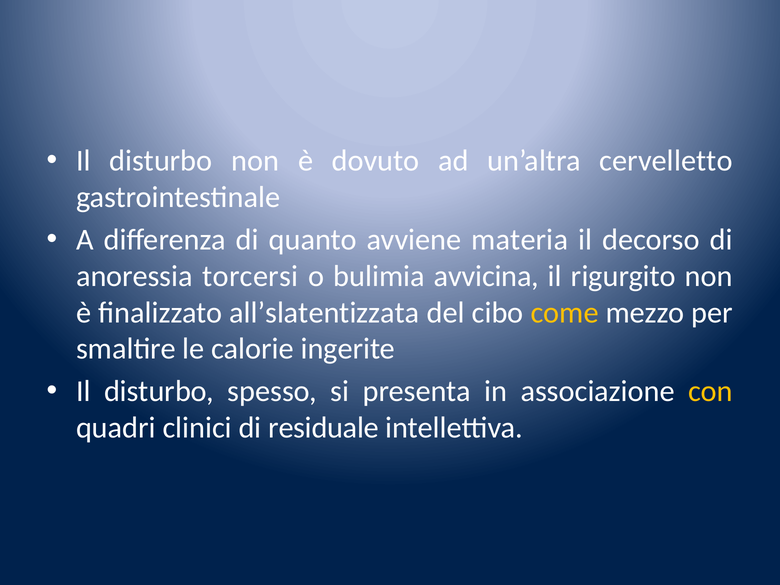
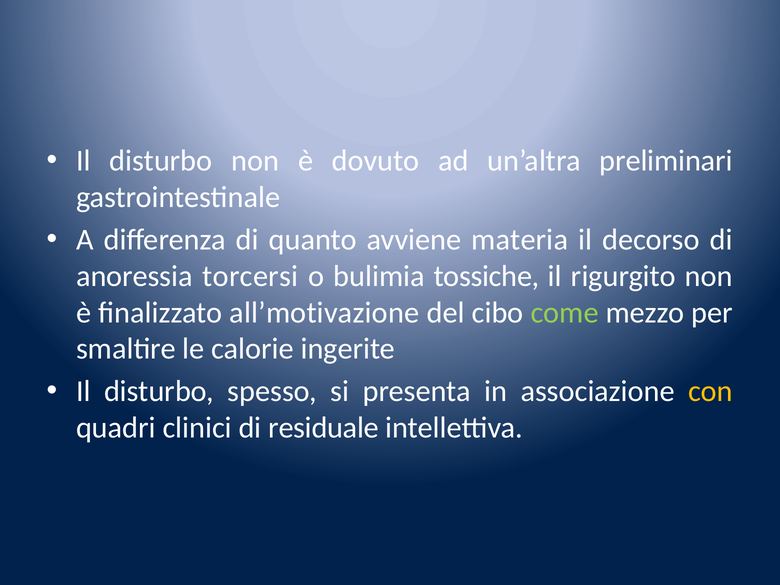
cervelletto: cervelletto -> preliminari
avvicina: avvicina -> tossiche
all’slatentizzata: all’slatentizzata -> all’motivazione
come colour: yellow -> light green
